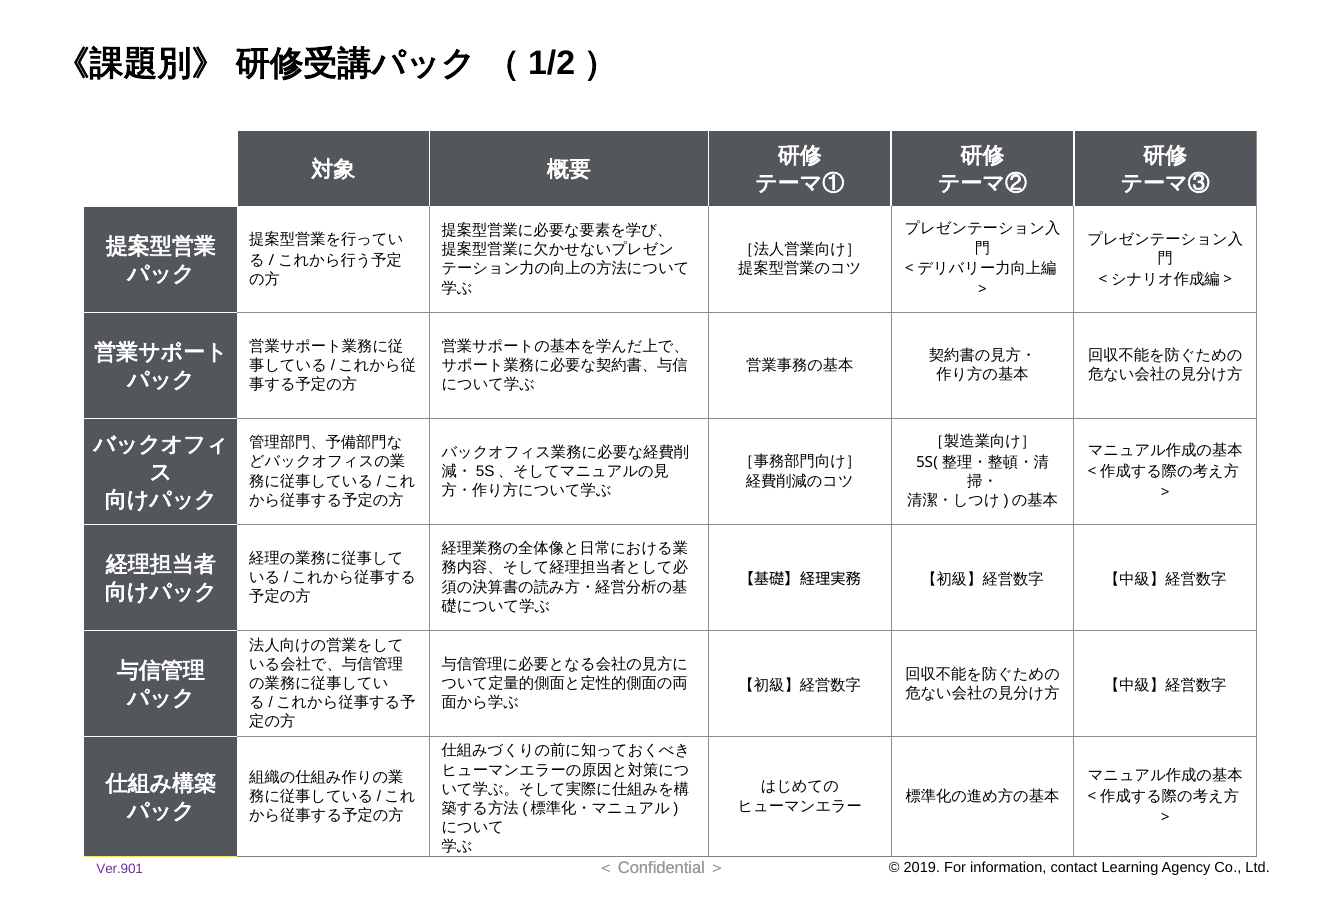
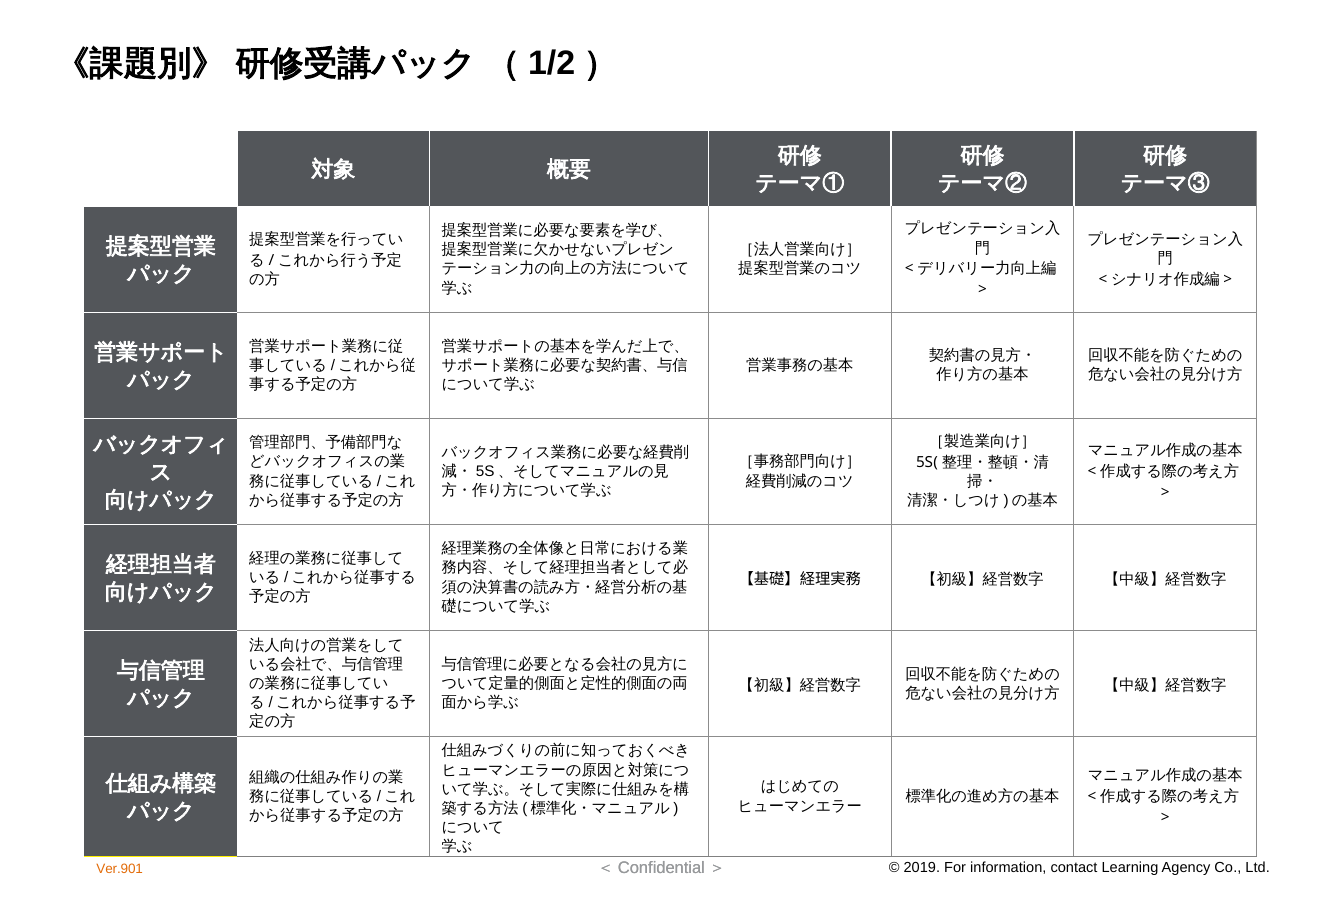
Ver.901 colour: purple -> orange
